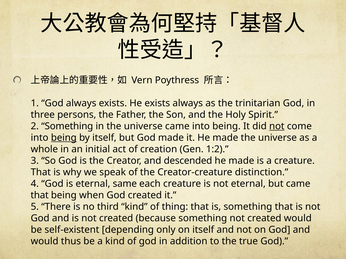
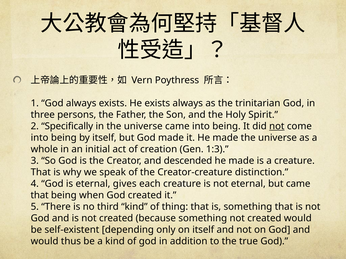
2 Something: Something -> Specifically
being at (64, 138) underline: present -> none
1:2: 1:2 -> 1:3
same: same -> gives
